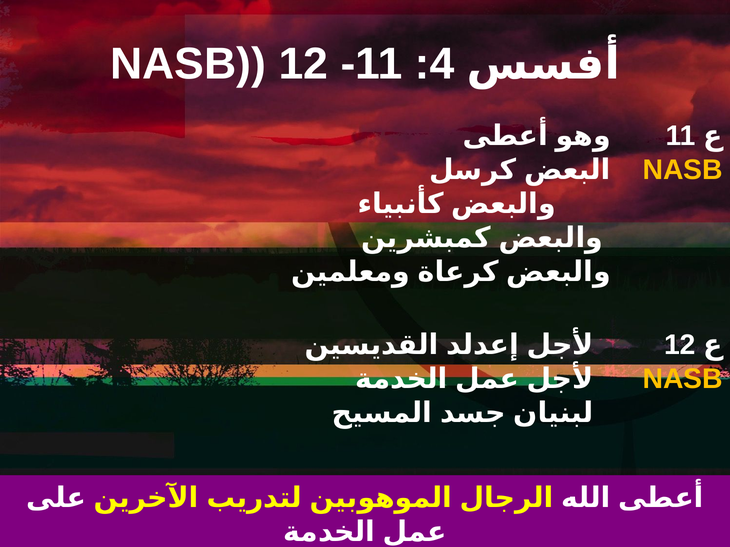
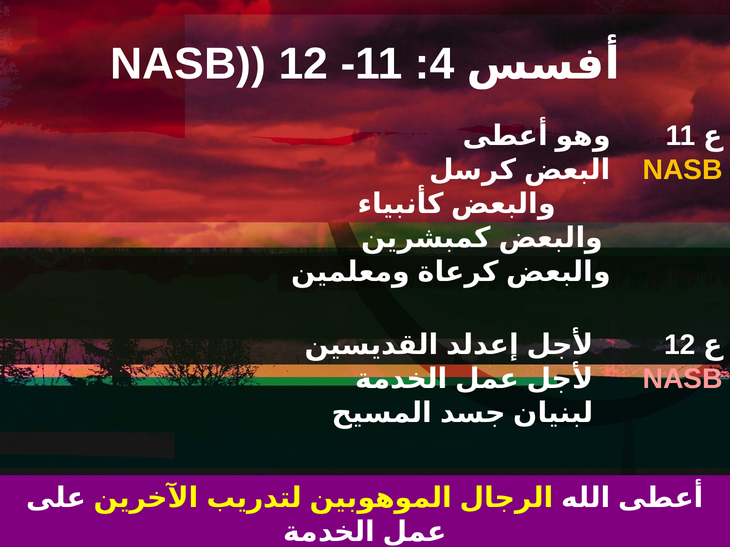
NASB at (683, 379) colour: yellow -> pink
